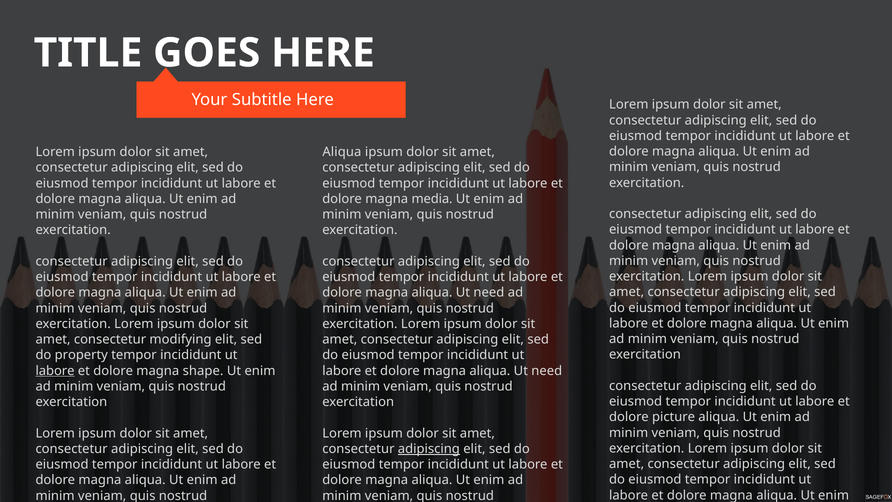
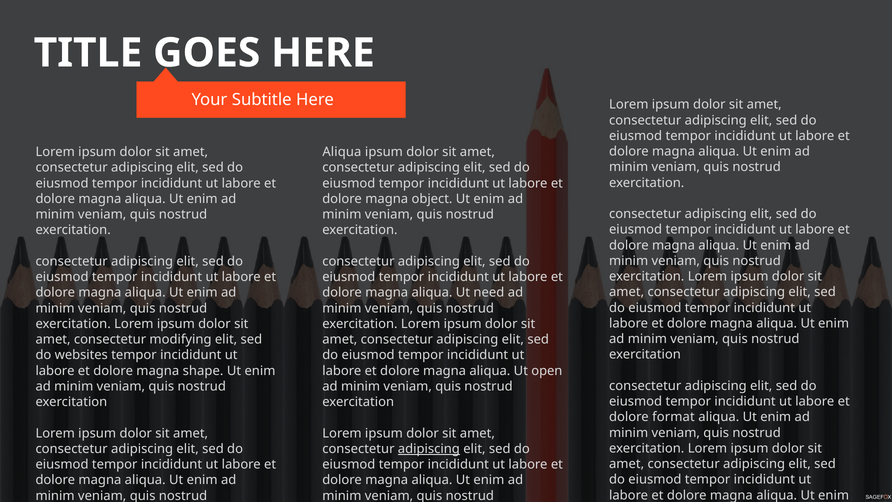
media: media -> object
property: property -> websites
labore at (55, 371) underline: present -> none
need at (547, 371): need -> open
picture: picture -> format
